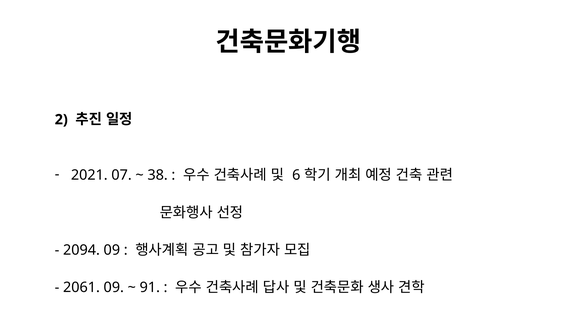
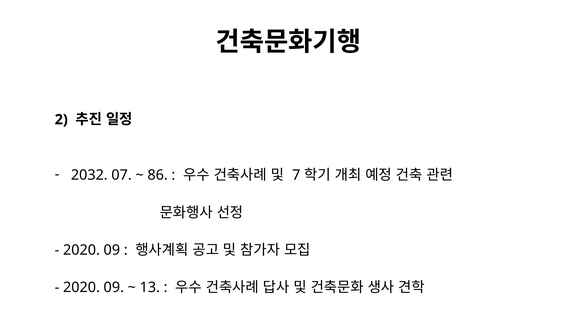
2021: 2021 -> 2032
38: 38 -> 86
6: 6 -> 7
2094 at (81, 250): 2094 -> 2020
2061 at (81, 287): 2061 -> 2020
91: 91 -> 13
